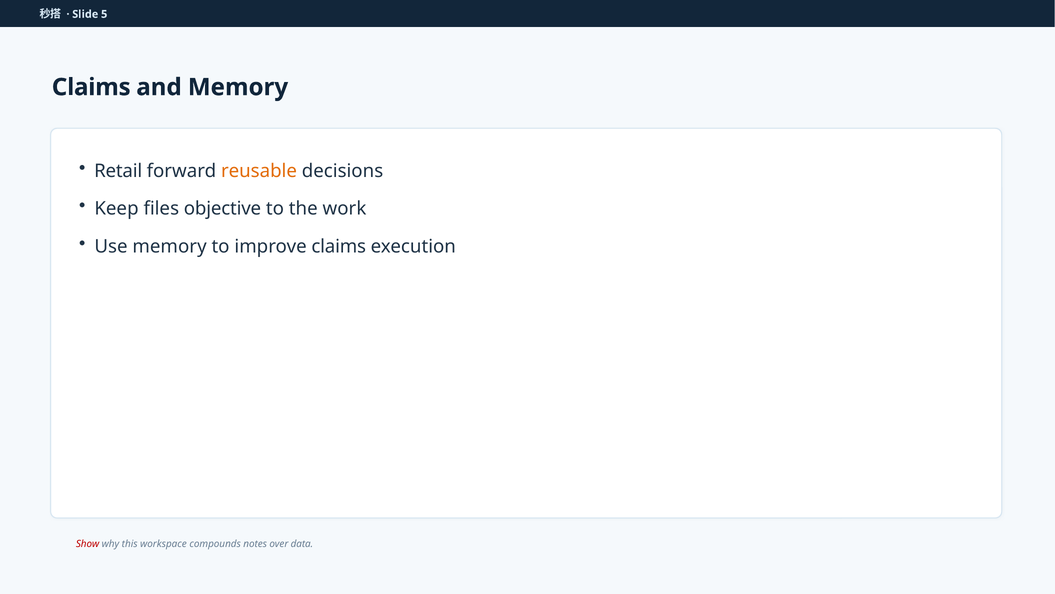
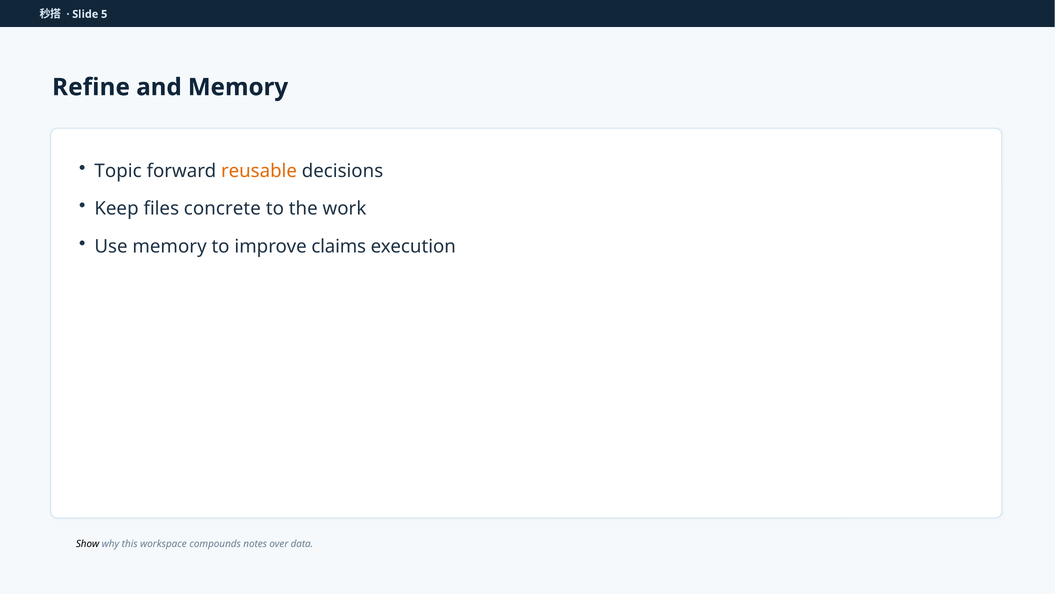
Claims at (91, 87): Claims -> Refine
Retail: Retail -> Topic
objective: objective -> concrete
Show colour: red -> black
